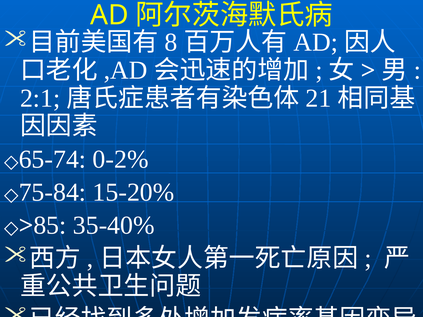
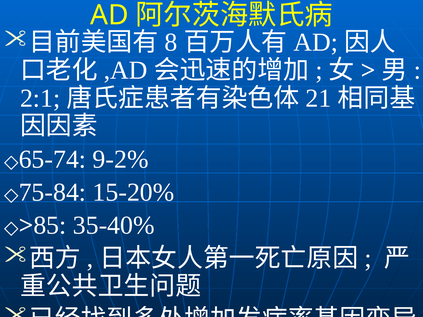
0-2%: 0-2% -> 9-2%
